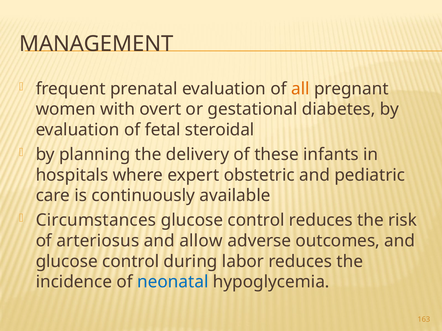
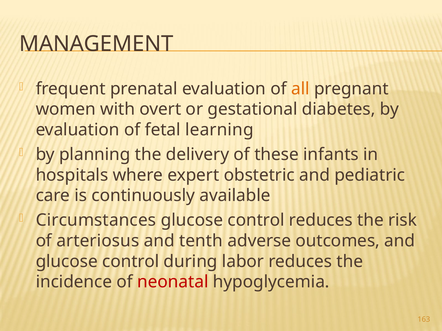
steroidal: steroidal -> learning
allow: allow -> tenth
neonatal colour: blue -> red
